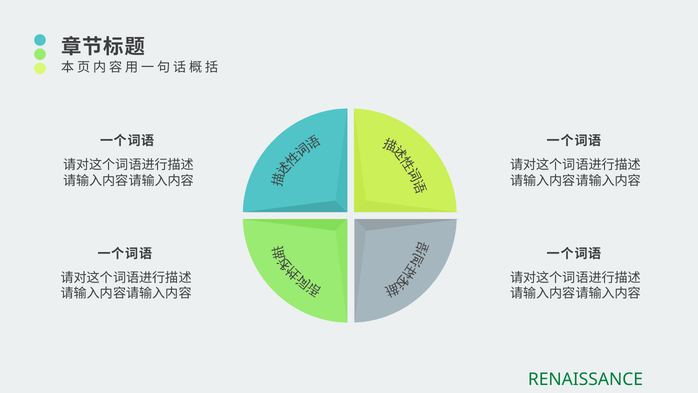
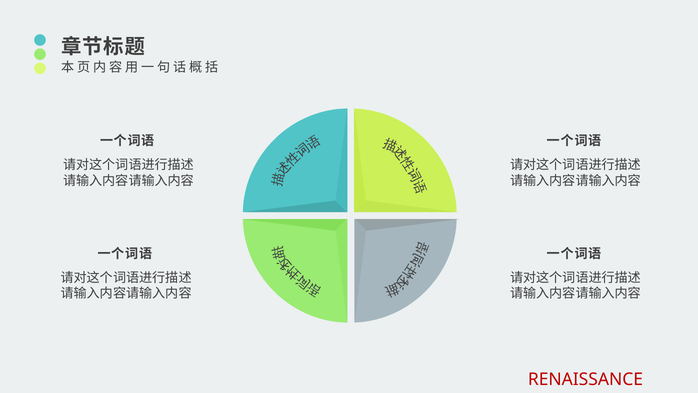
RENAISSANCE colour: green -> red
